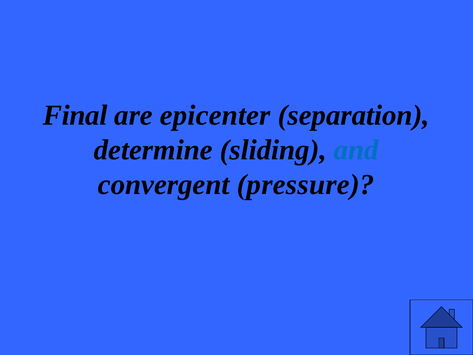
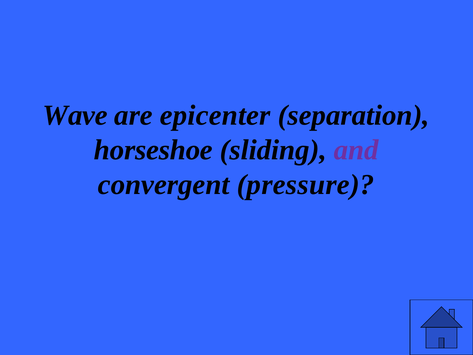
Final: Final -> Wave
determine: determine -> horseshoe
and colour: blue -> purple
